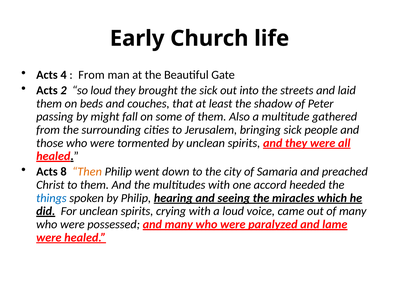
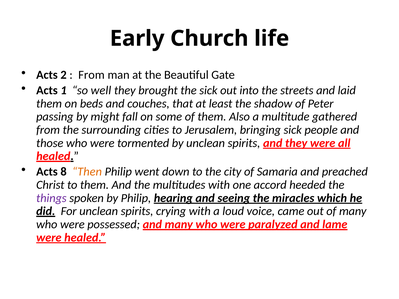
4: 4 -> 2
2: 2 -> 1
so loud: loud -> well
things colour: blue -> purple
